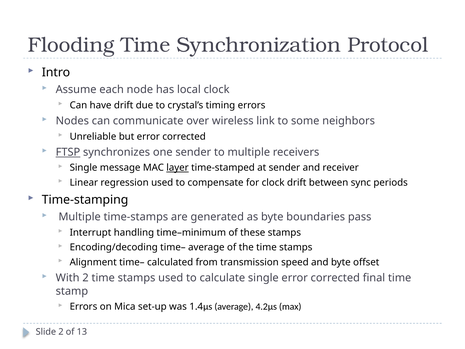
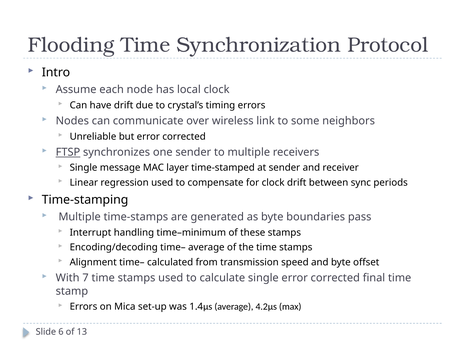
layer underline: present -> none
With 2: 2 -> 7
Slide 2: 2 -> 6
